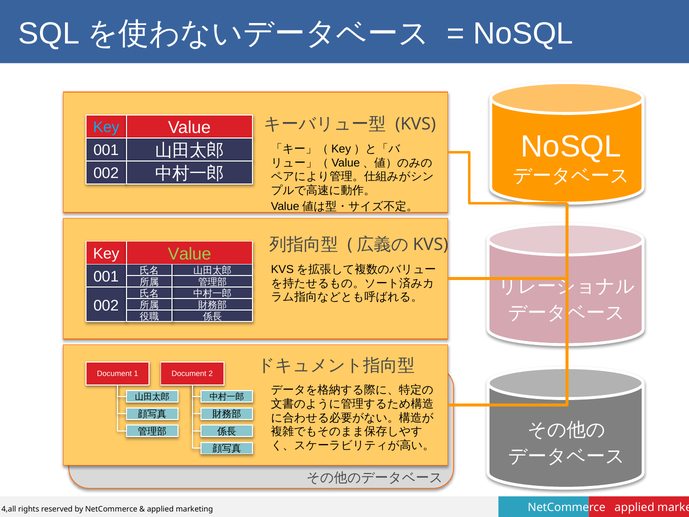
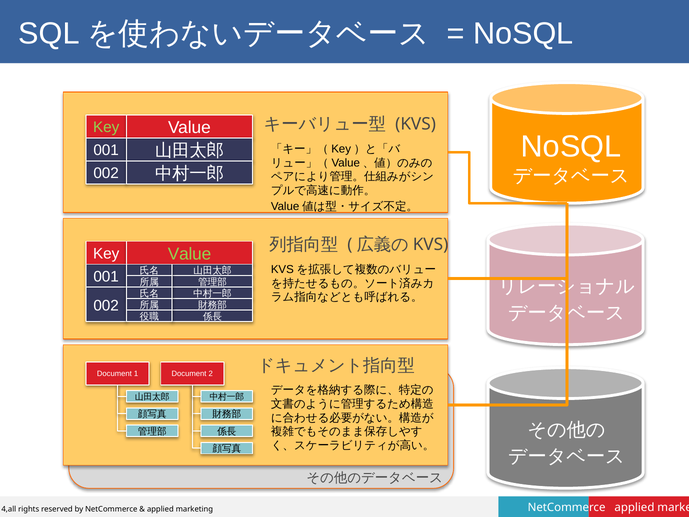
Key at (106, 127) colour: light blue -> light green
